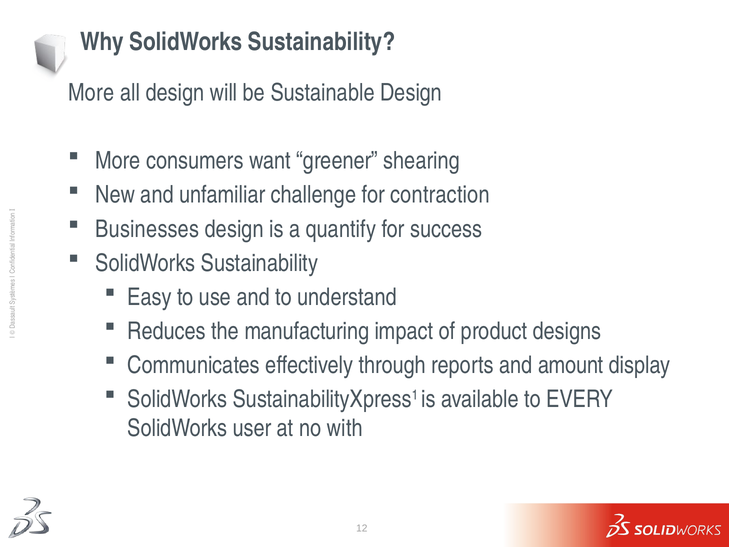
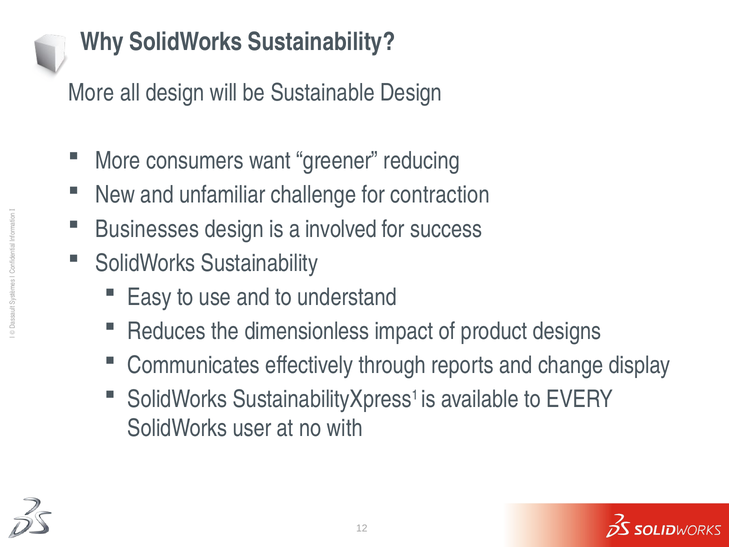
shearing: shearing -> reducing
quantify: quantify -> involved
manufacturing: manufacturing -> dimensionless
amount: amount -> change
